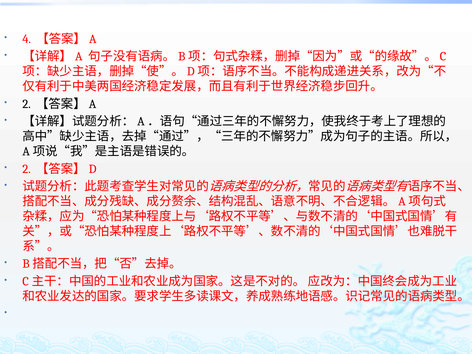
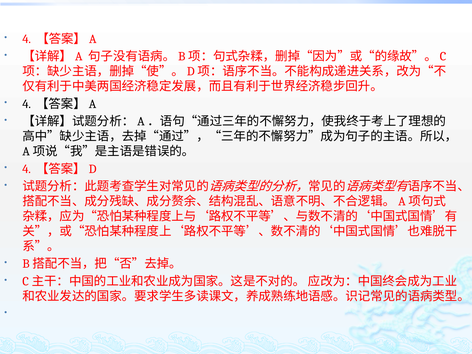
2 at (27, 104): 2 -> 4
2 at (27, 169): 2 -> 4
